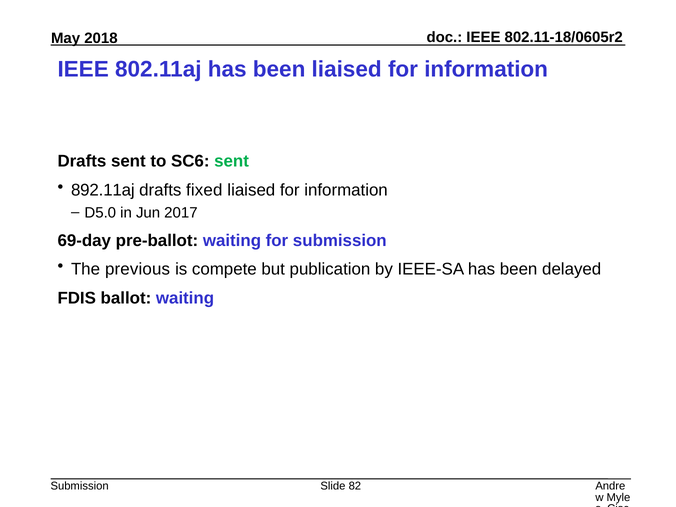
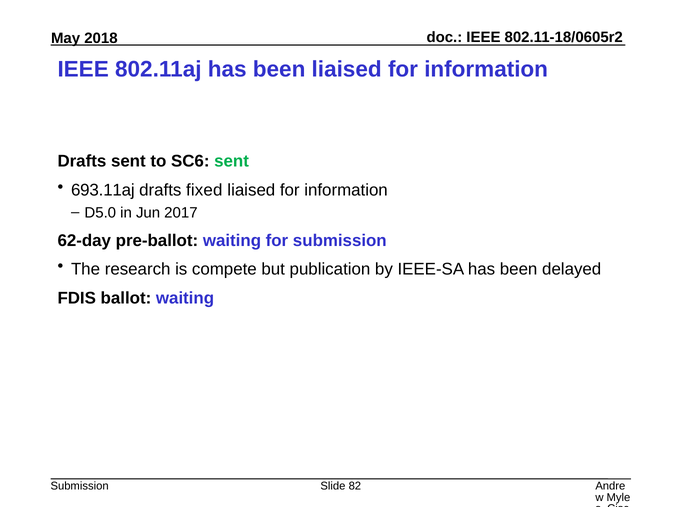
892.11aj: 892.11aj -> 693.11aj
69-day: 69-day -> 62-day
previous: previous -> research
